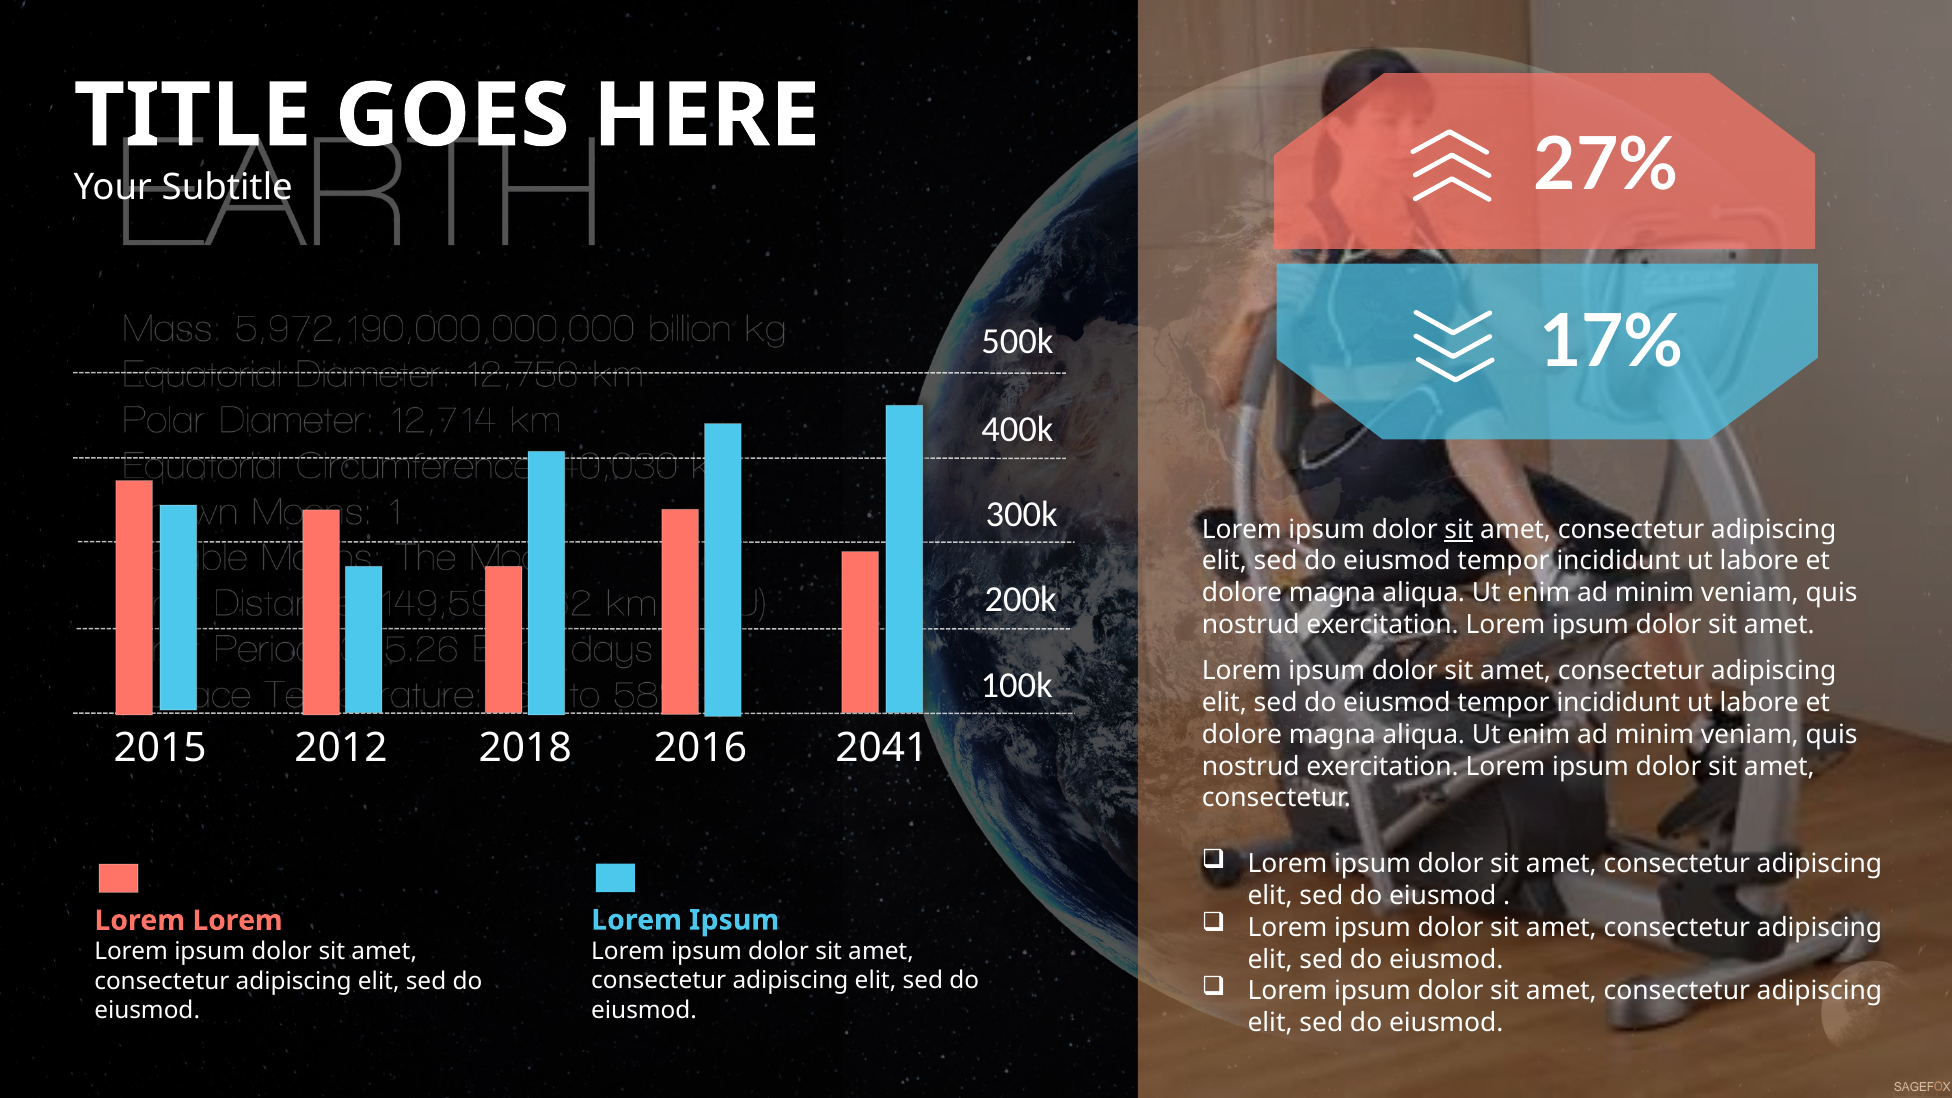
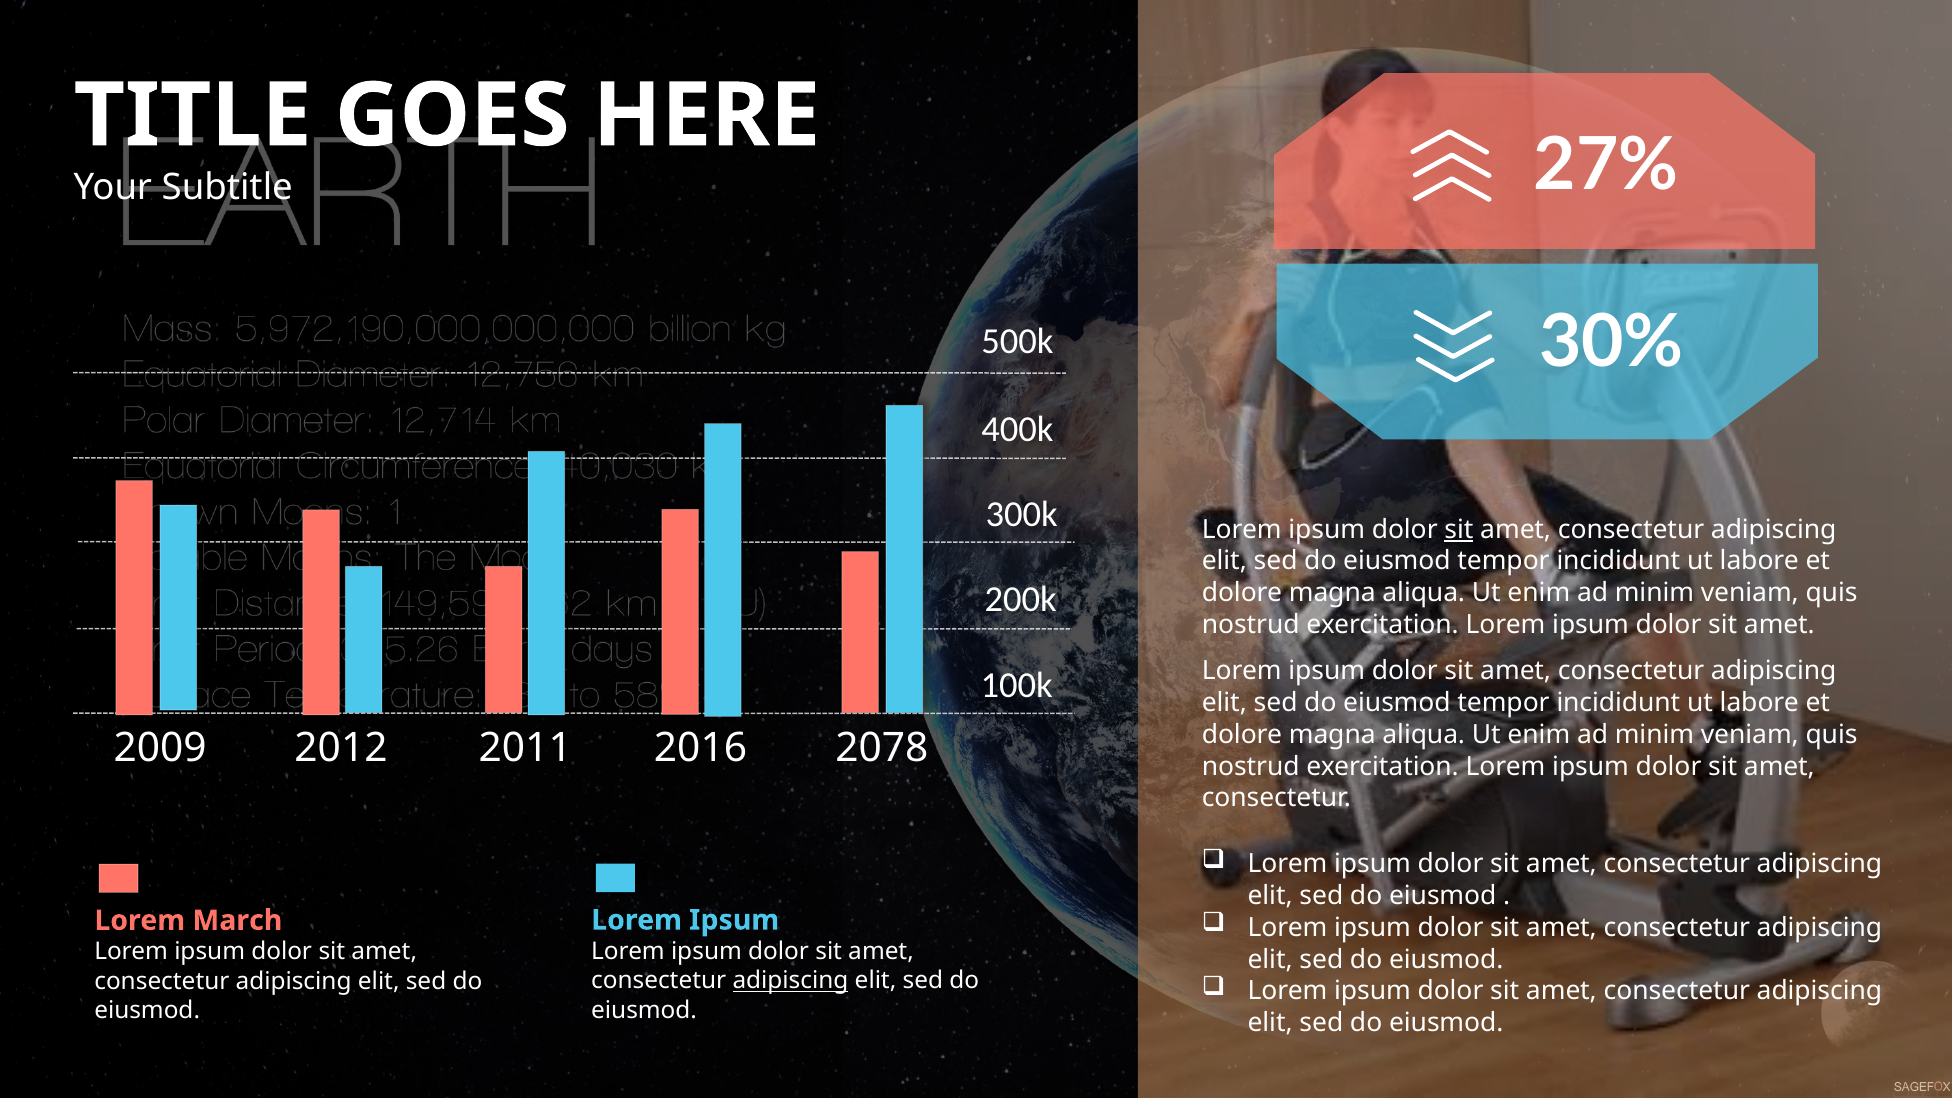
17%: 17% -> 30%
2015: 2015 -> 2009
2018: 2018 -> 2011
2041: 2041 -> 2078
Lorem at (238, 920): Lorem -> March
adipiscing at (790, 981) underline: none -> present
